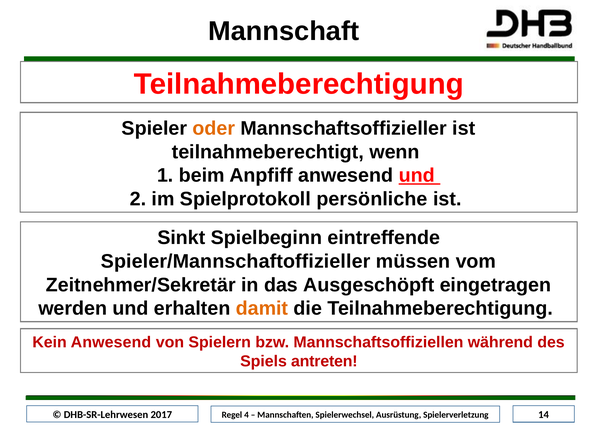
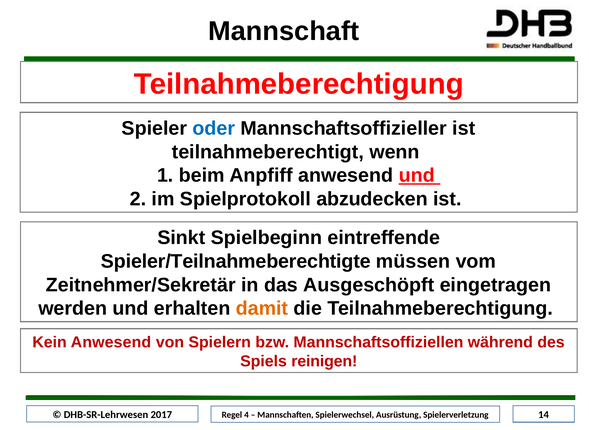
oder colour: orange -> blue
persönliche: persönliche -> abzudecken
Spieler/Mannschaftoffizieller: Spieler/Mannschaftoffizieller -> Spieler/Teilnahmeberechtigte
antreten: antreten -> reinigen
